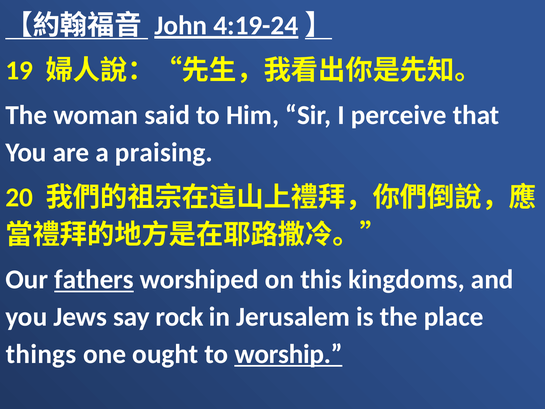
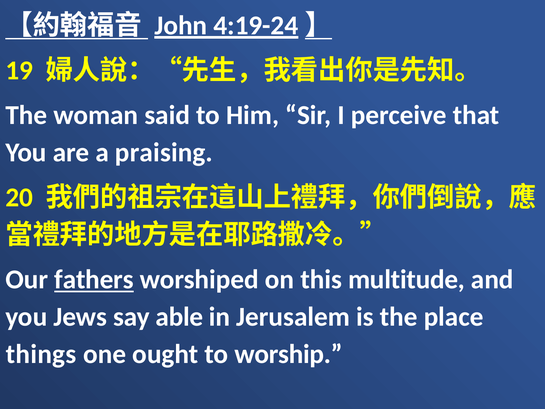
kingdoms: kingdoms -> multitude
rock: rock -> able
worship underline: present -> none
